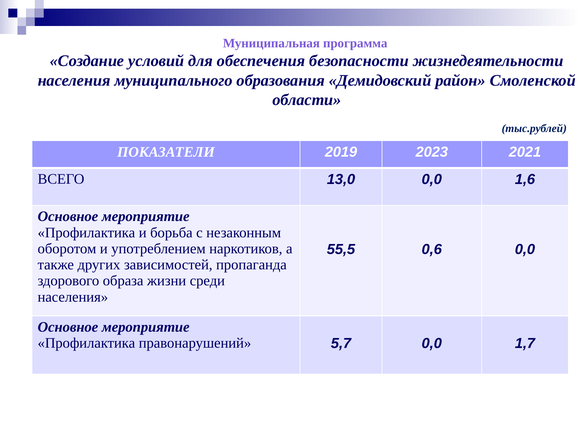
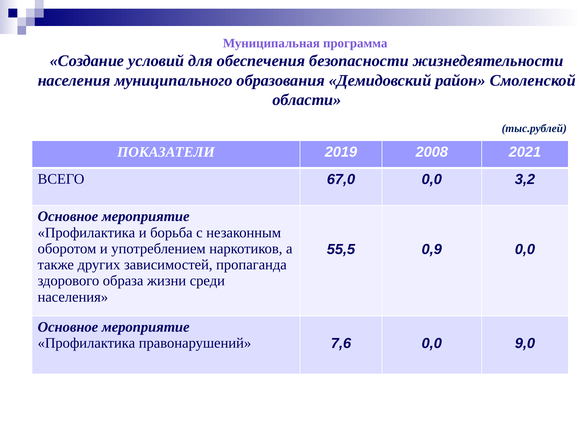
2023: 2023 -> 2008
13,0: 13,0 -> 67,0
1,6: 1,6 -> 3,2
0,6: 0,6 -> 0,9
5,7: 5,7 -> 7,6
1,7: 1,7 -> 9,0
